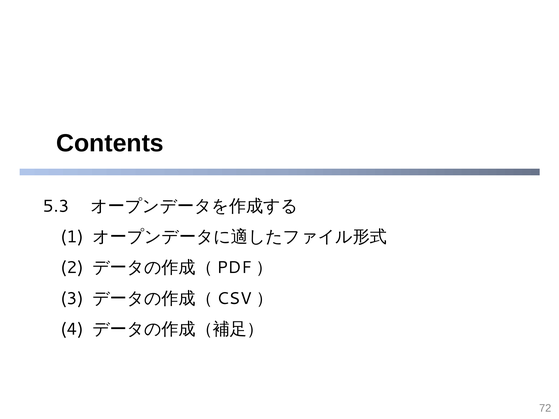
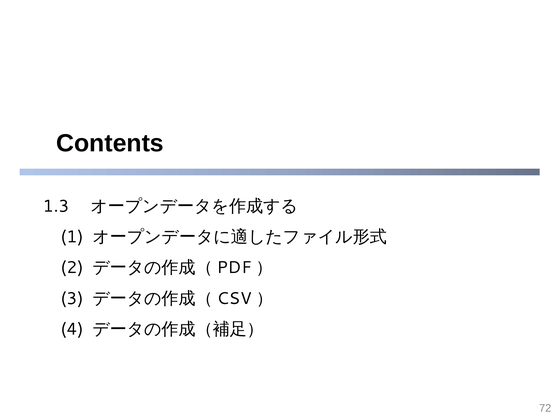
5.3: 5.3 -> 1.3
